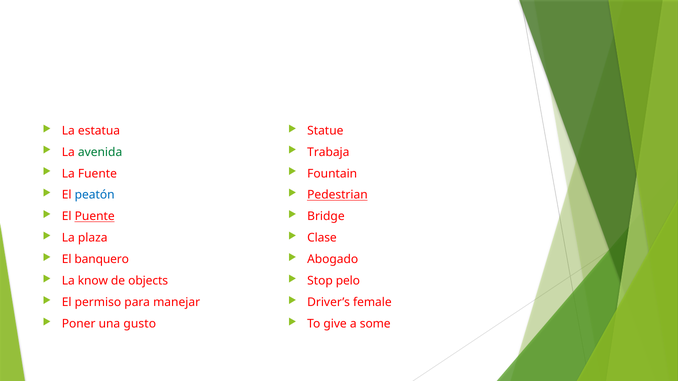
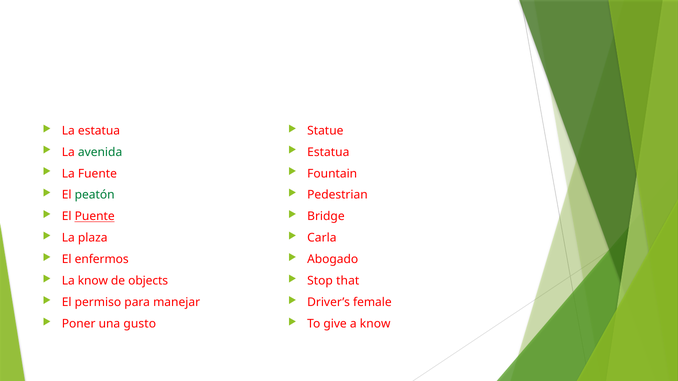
Trabaja at (328, 152): Trabaja -> Estatua
peatón colour: blue -> green
Pedestrian underline: present -> none
Clase: Clase -> Carla
banquero: banquero -> enfermos
pelo: pelo -> that
a some: some -> know
